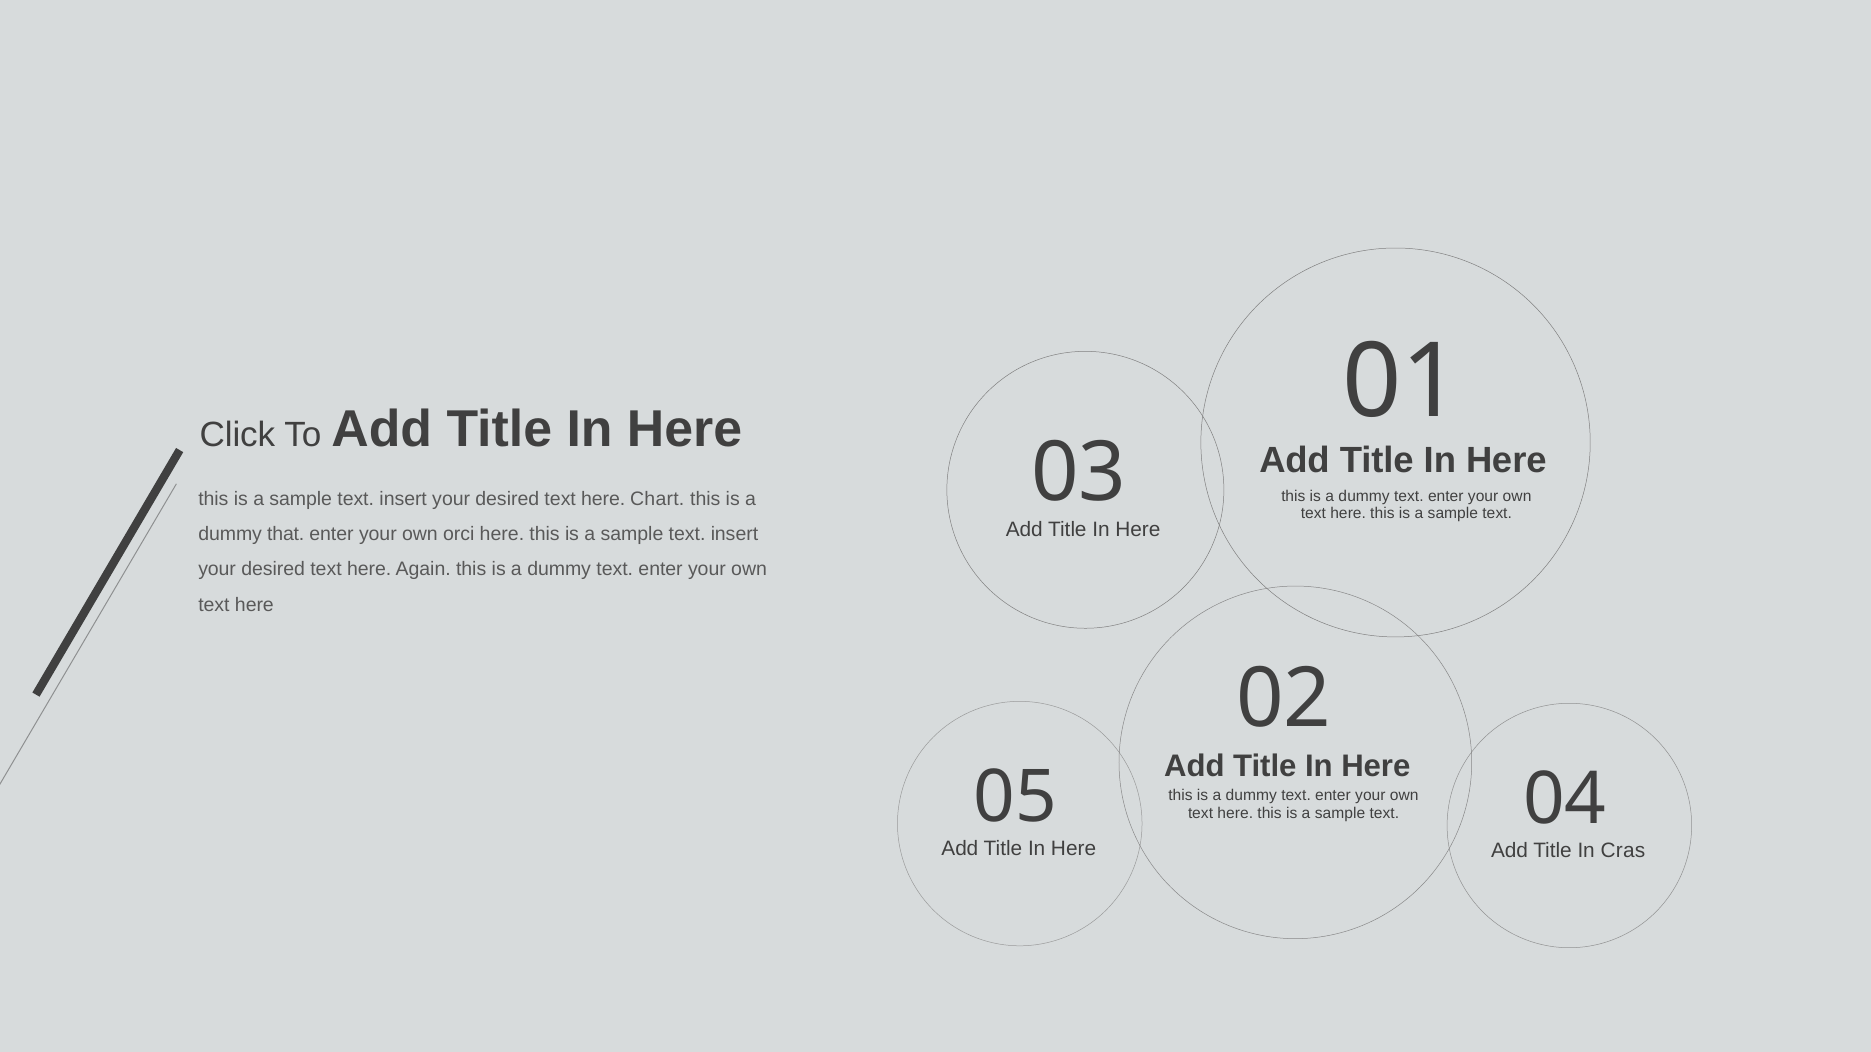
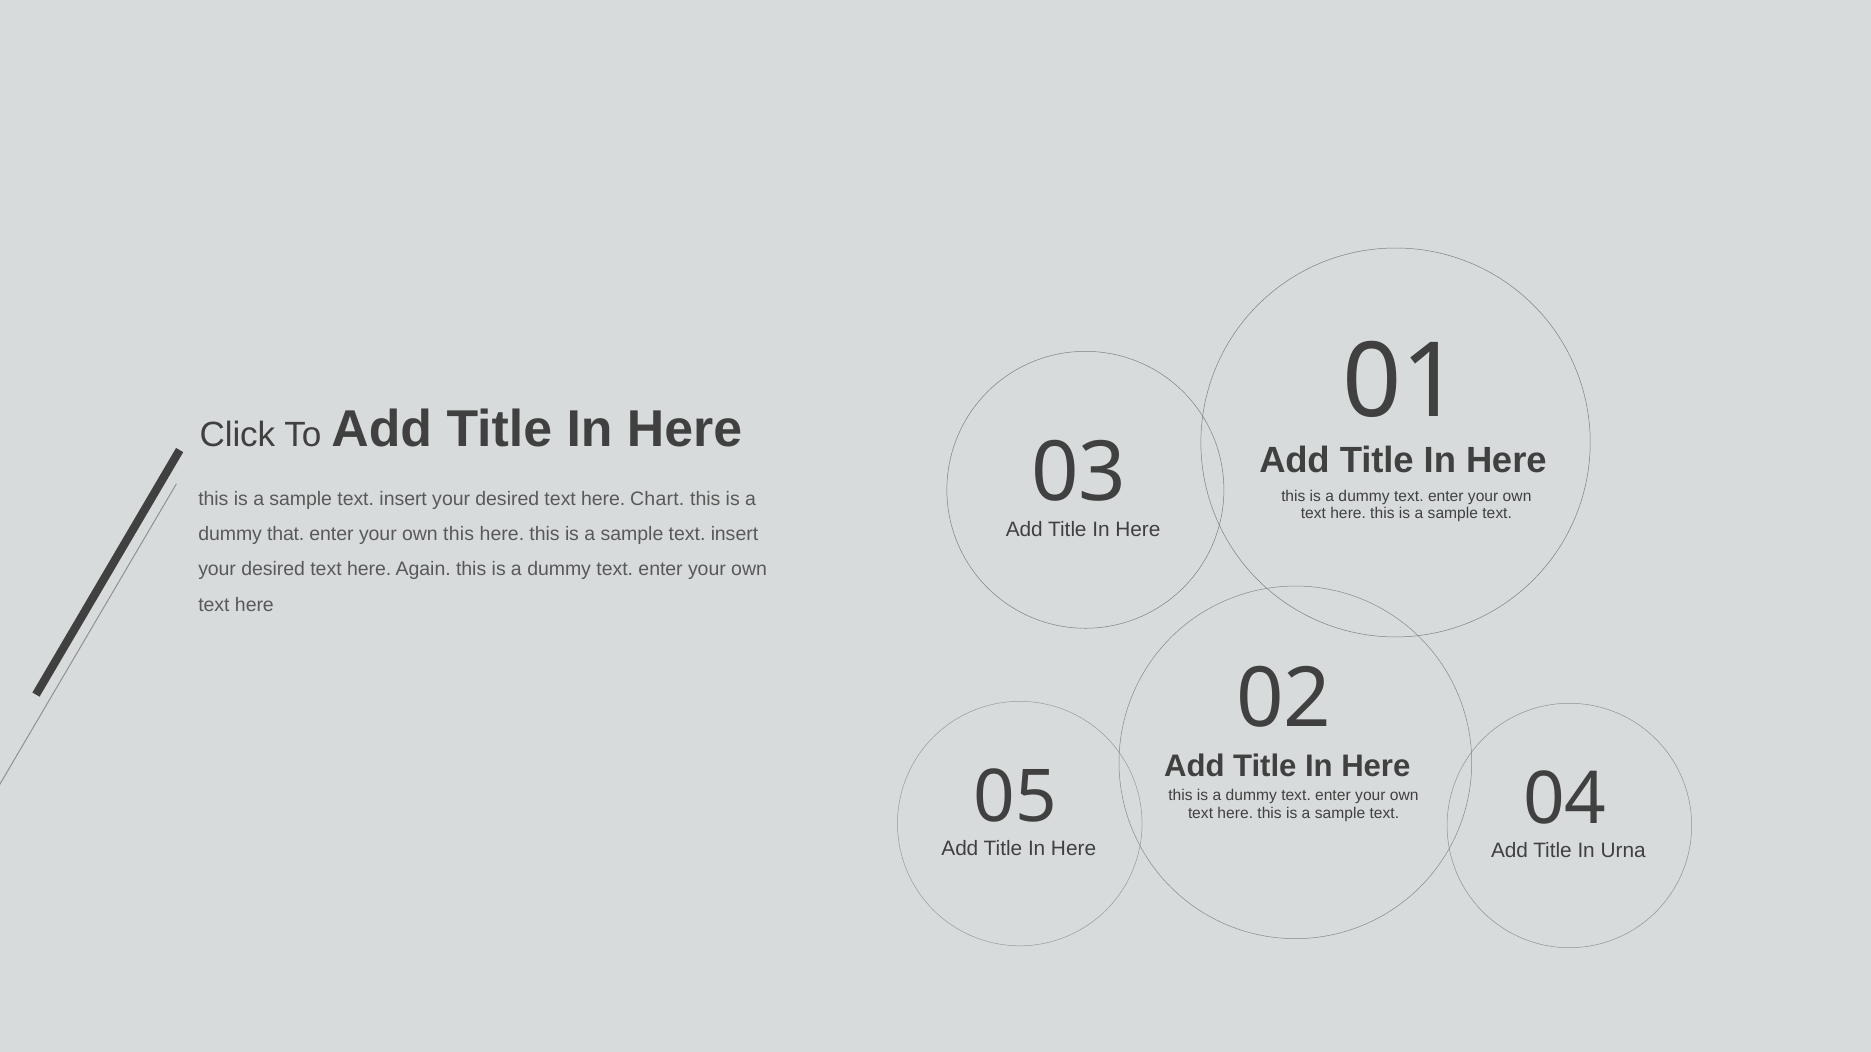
own orci: orci -> this
Cras: Cras -> Urna
